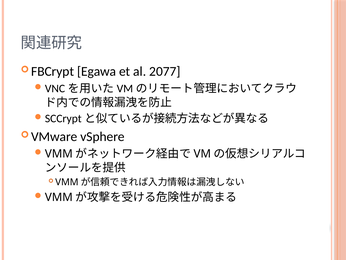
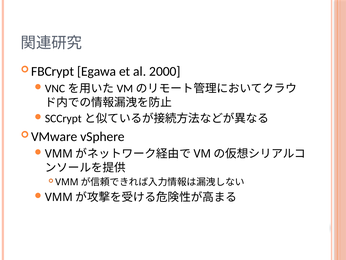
2077: 2077 -> 2000
